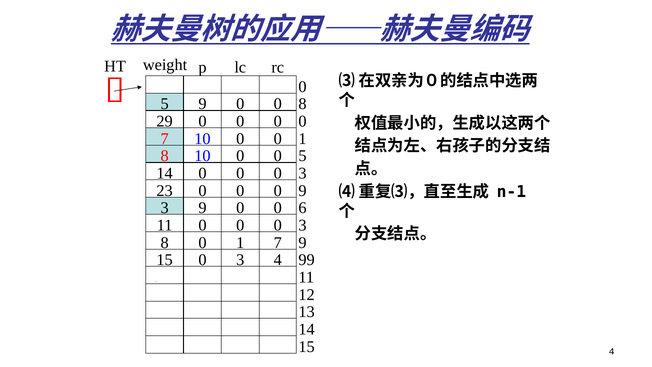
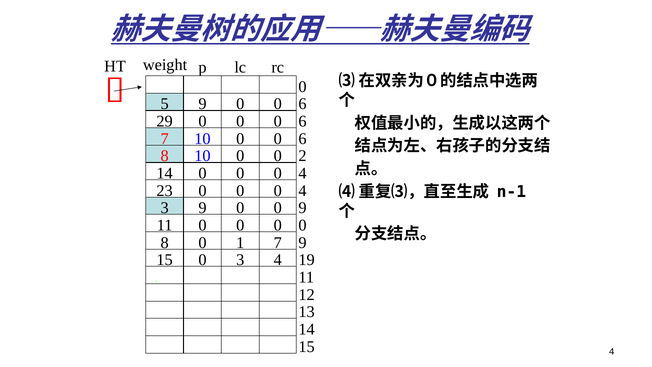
5 8: 8 -> 6
29 0: 0 -> 6
1 at (303, 139): 1 -> 6
8 5: 5 -> 2
14 3: 3 -> 4
23 9: 9 -> 4
3 6: 6 -> 9
11 3: 3 -> 0
99: 99 -> 19
